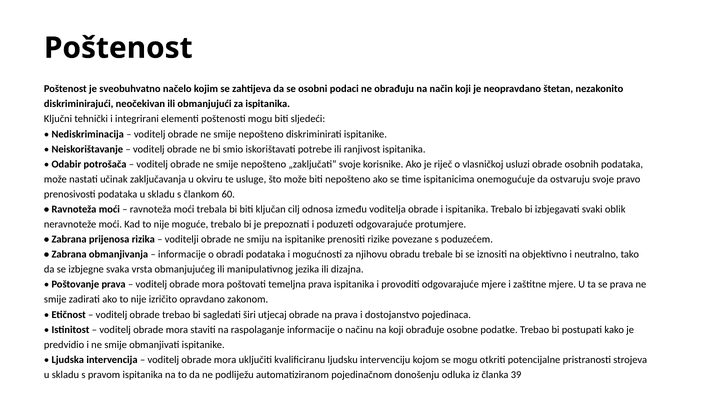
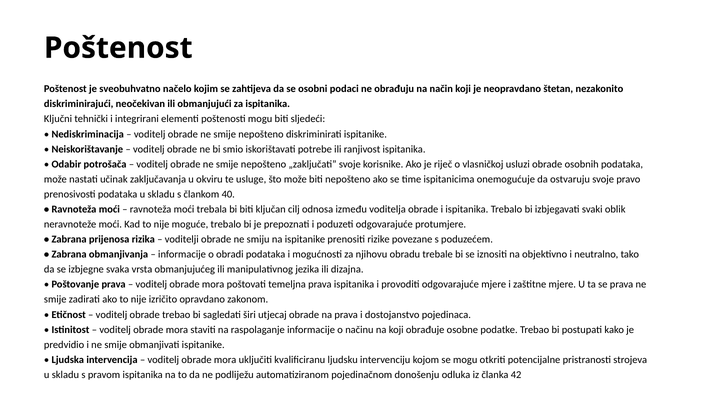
60: 60 -> 40
39: 39 -> 42
